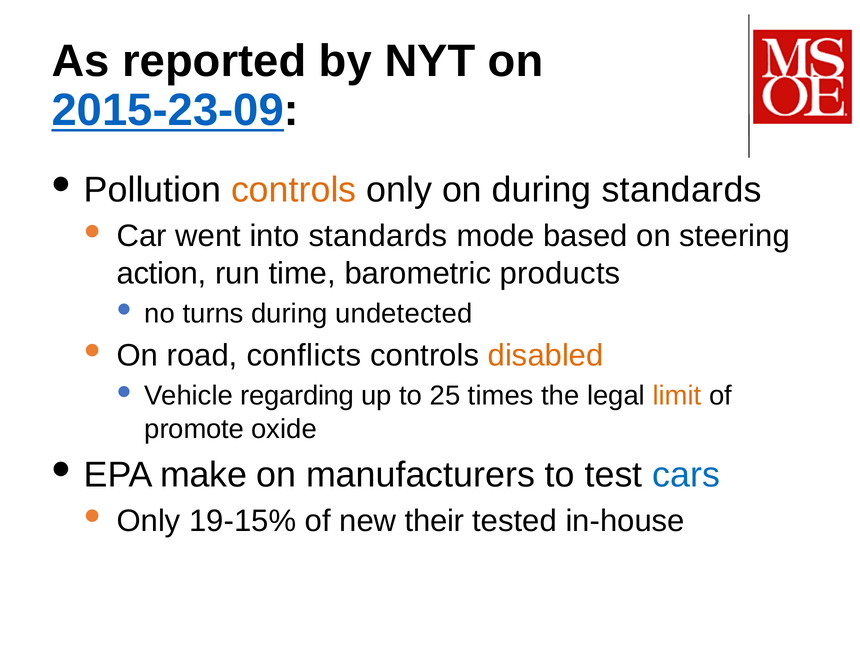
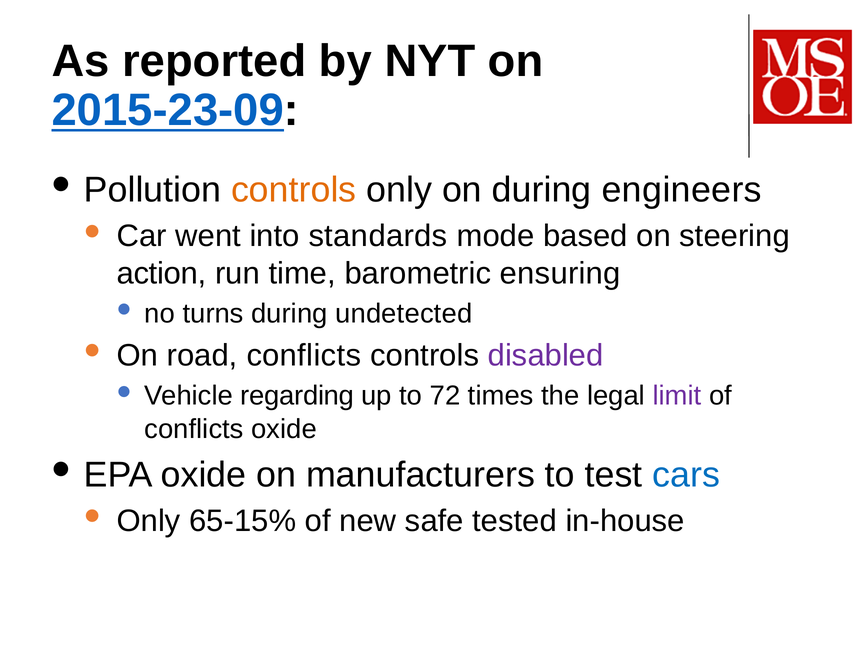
during standards: standards -> engineers
products: products -> ensuring
disabled colour: orange -> purple
25: 25 -> 72
limit colour: orange -> purple
promote at (194, 429): promote -> conflicts
EPA make: make -> oxide
19-15%: 19-15% -> 65-15%
their: their -> safe
